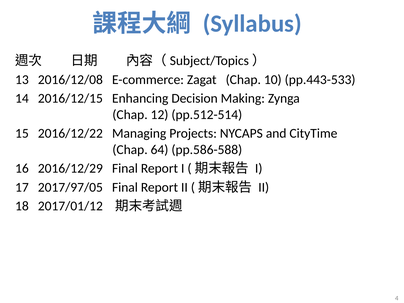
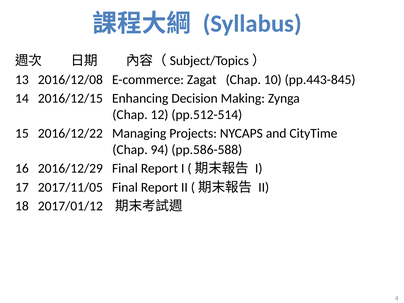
pp.443-533: pp.443-533 -> pp.443-845
64: 64 -> 94
2017/97/05: 2017/97/05 -> 2017/11/05
